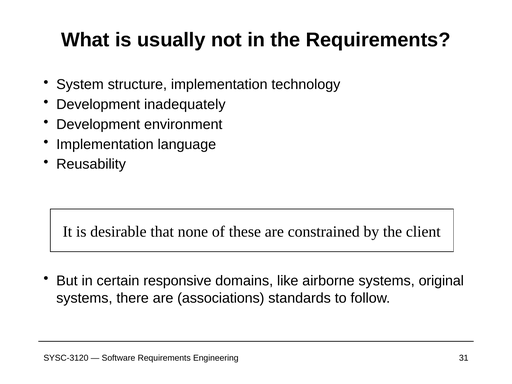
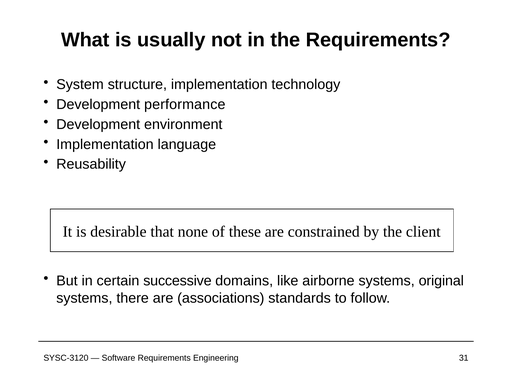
inadequately: inadequately -> performance
responsive: responsive -> successive
